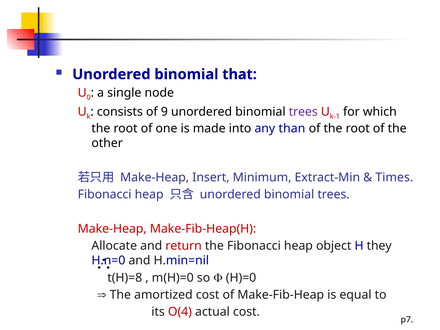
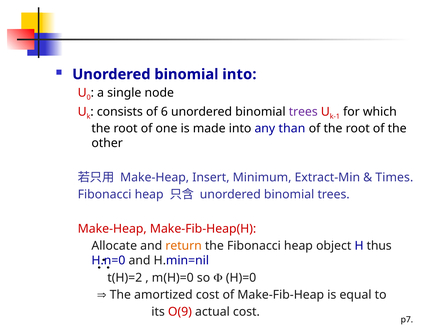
binomial that: that -> into
9: 9 -> 6
return colour: red -> orange
they: they -> thus
t(H)=8: t(H)=8 -> t(H)=2
O(4: O(4 -> O(9
